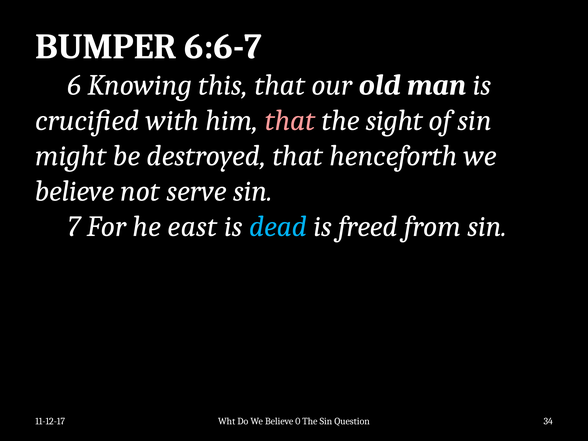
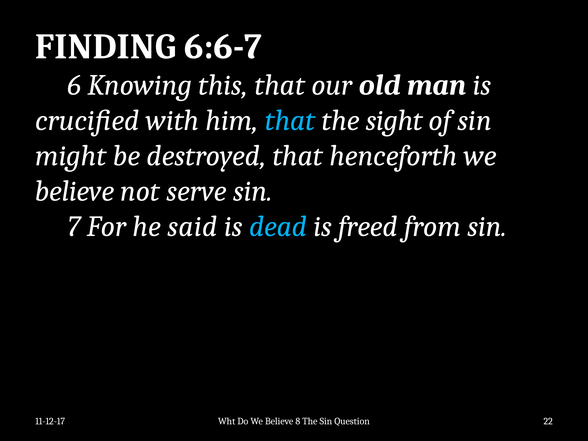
BUMPER: BUMPER -> FINDING
that at (290, 121) colour: pink -> light blue
east: east -> said
0: 0 -> 8
34: 34 -> 22
